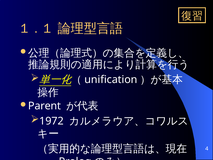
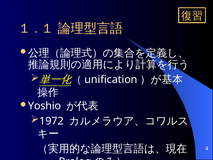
Parent: Parent -> Yoshio
